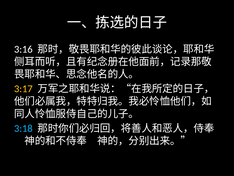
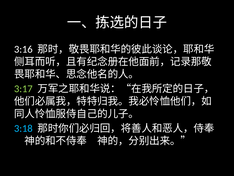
3:17 colour: yellow -> light green
